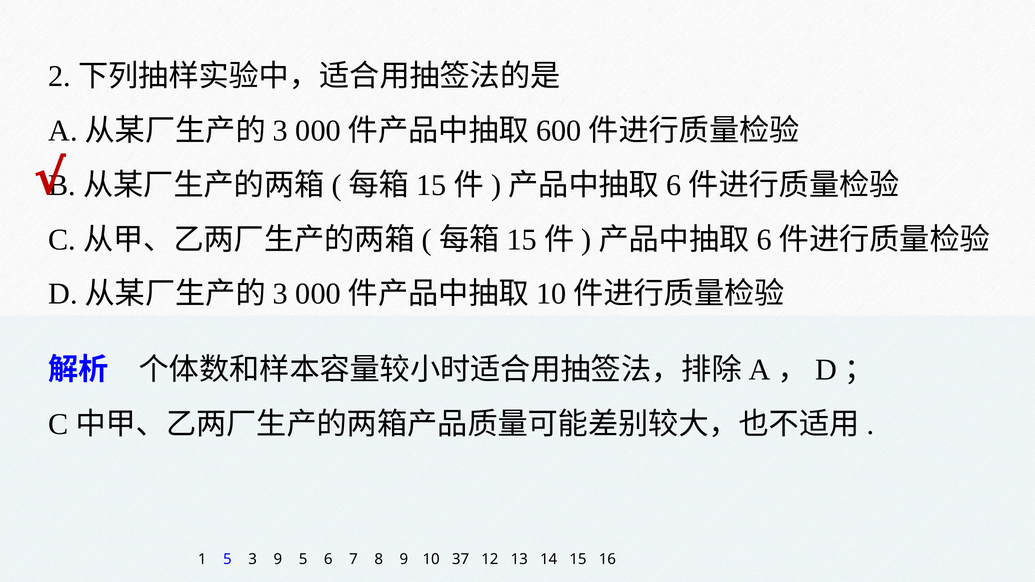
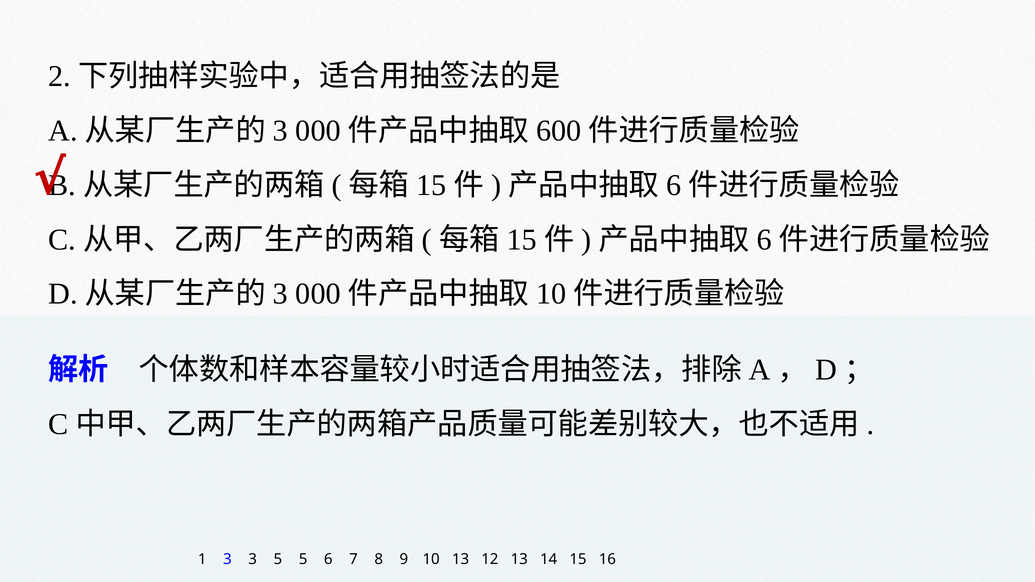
1 5: 5 -> 3
3 9: 9 -> 5
10 37: 37 -> 13
